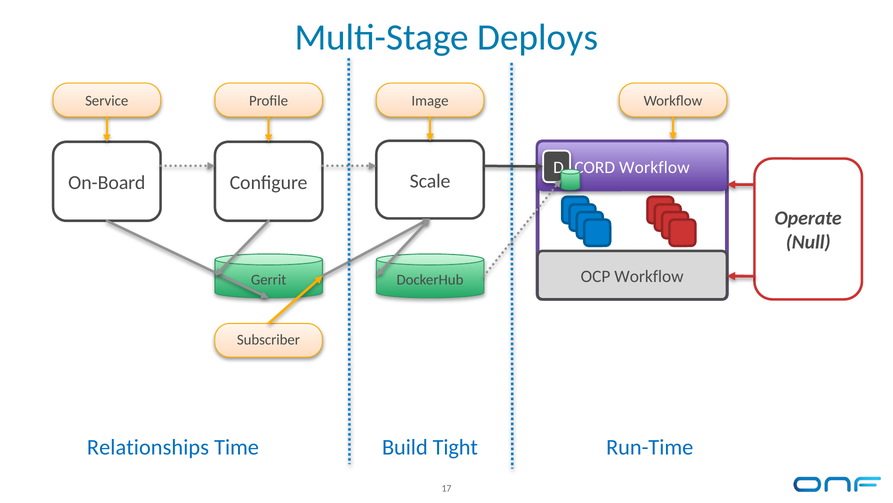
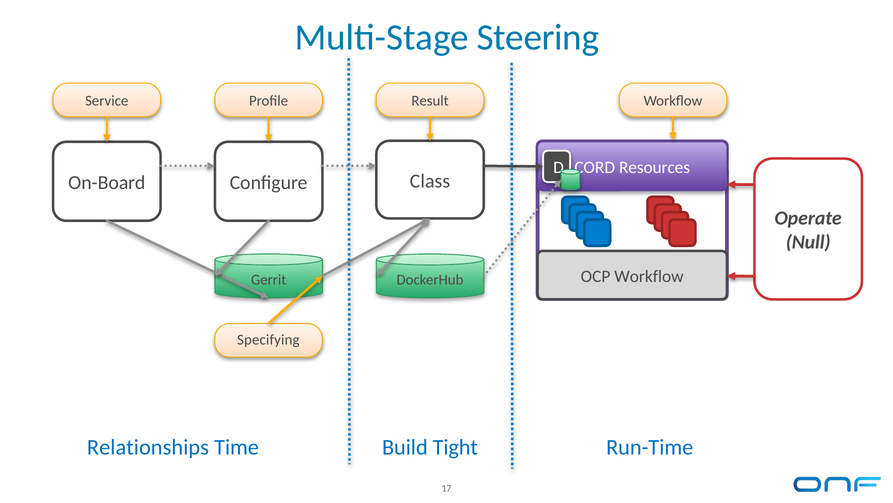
Deploys: Deploys -> Steering
Image: Image -> Result
Workflow at (654, 167): Workflow -> Resources
Scale: Scale -> Class
Subscriber: Subscriber -> Specifying
